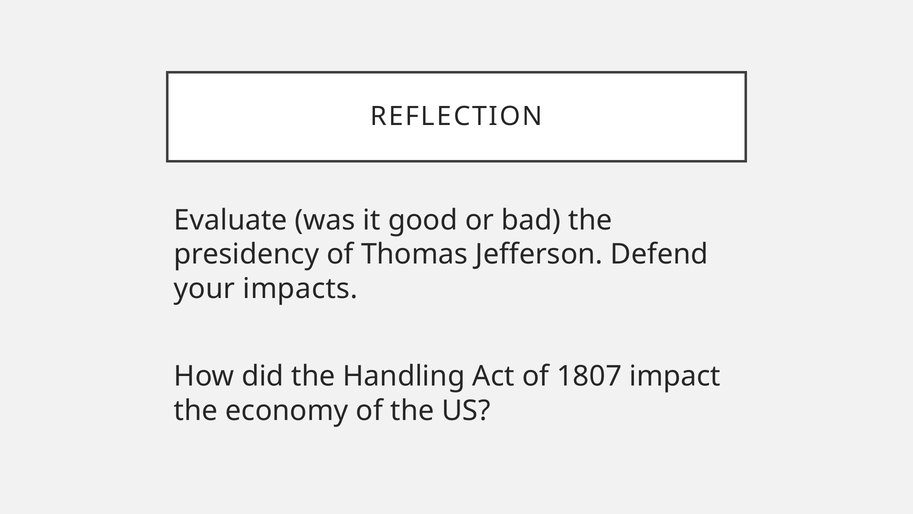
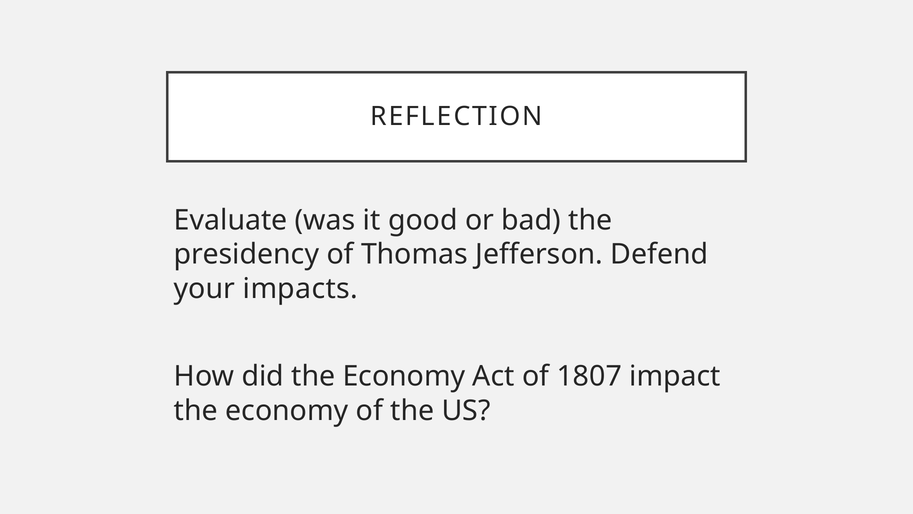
did the Handling: Handling -> Economy
